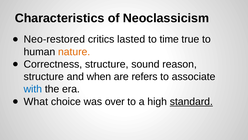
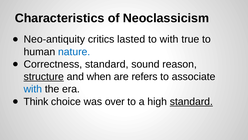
Neo-restored: Neo-restored -> Neo-antiquity
to time: time -> with
nature colour: orange -> blue
Correctness structure: structure -> standard
structure at (44, 76) underline: none -> present
What: What -> Think
